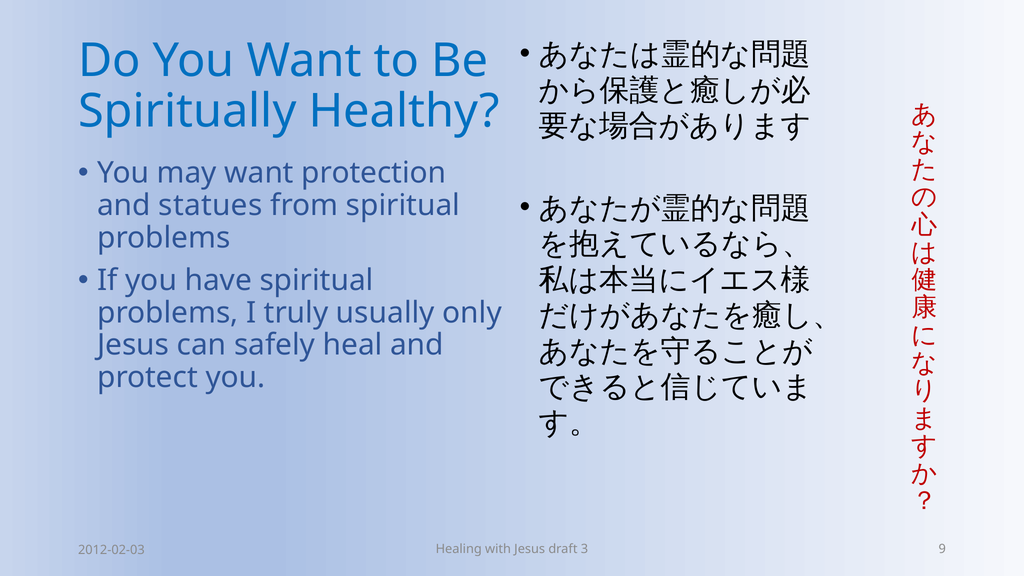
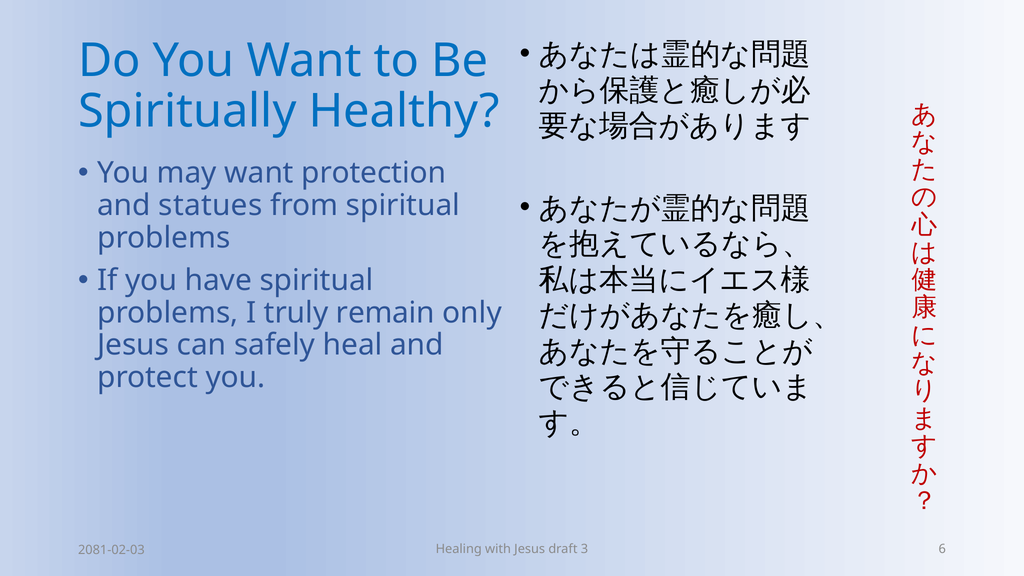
usually: usually -> remain
9: 9 -> 6
2012-02-03: 2012-02-03 -> 2081-02-03
